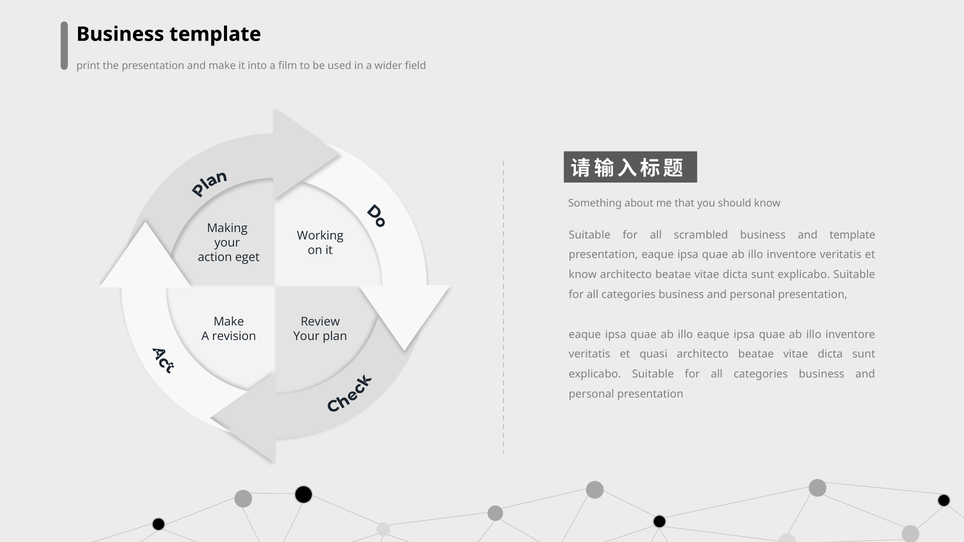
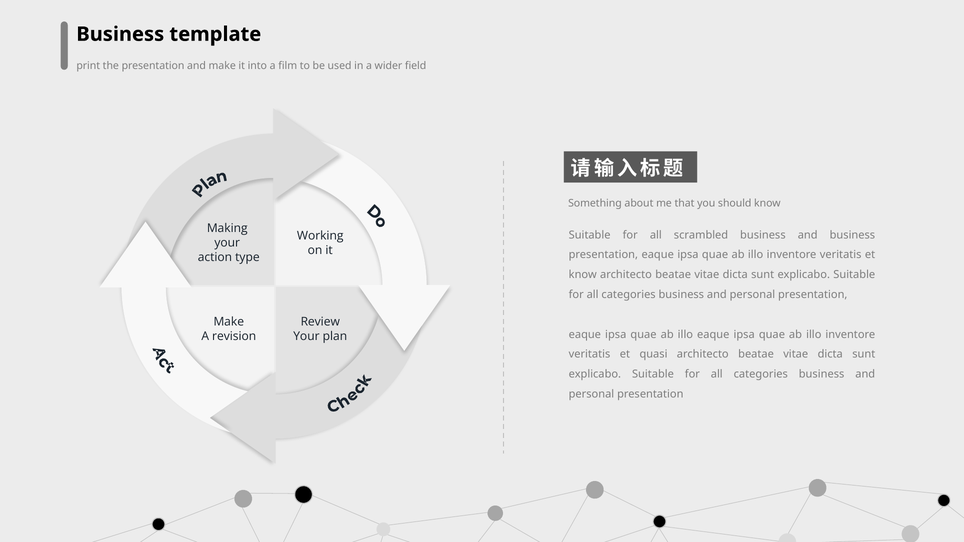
and template: template -> business
eget: eget -> type
